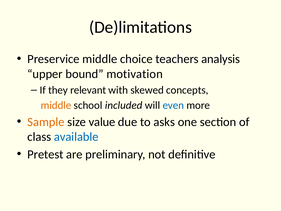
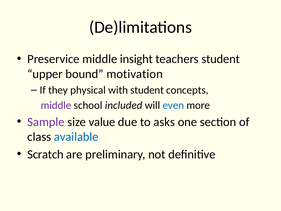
choice: choice -> insight
teachers analysis: analysis -> student
relevant: relevant -> physical
with skewed: skewed -> student
middle at (56, 105) colour: orange -> purple
Sample colour: orange -> purple
Pretest: Pretest -> Scratch
